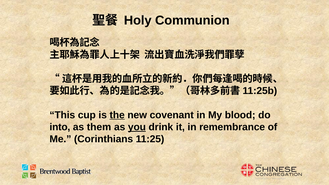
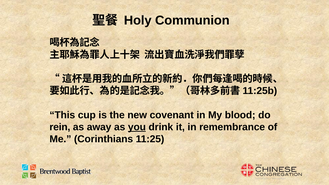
the underline: present -> none
into: into -> rein
them: them -> away
